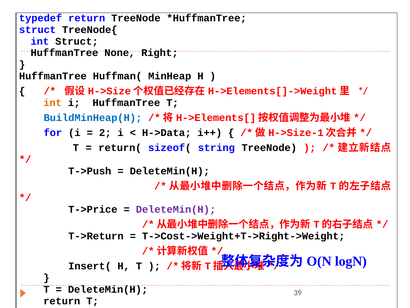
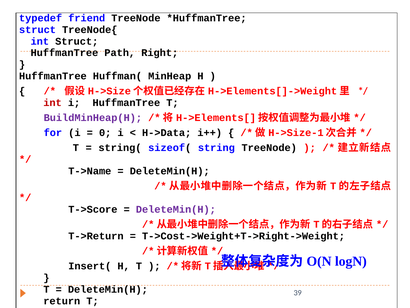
typedef return: return -> friend
None: None -> Path
int at (53, 103) colour: orange -> red
BuildMinHeap(H colour: blue -> purple
2: 2 -> 0
return(: return( -> string(
T->Push: T->Push -> T->Name
T->Price: T->Price -> T->Score
